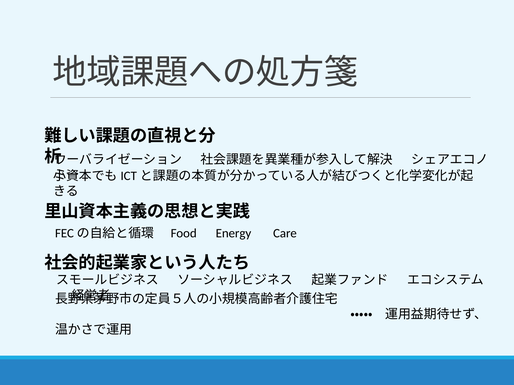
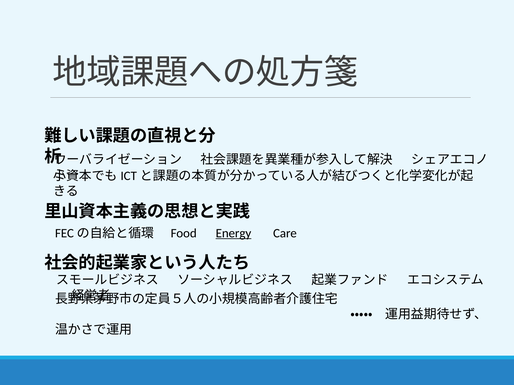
Energy underline: none -> present
